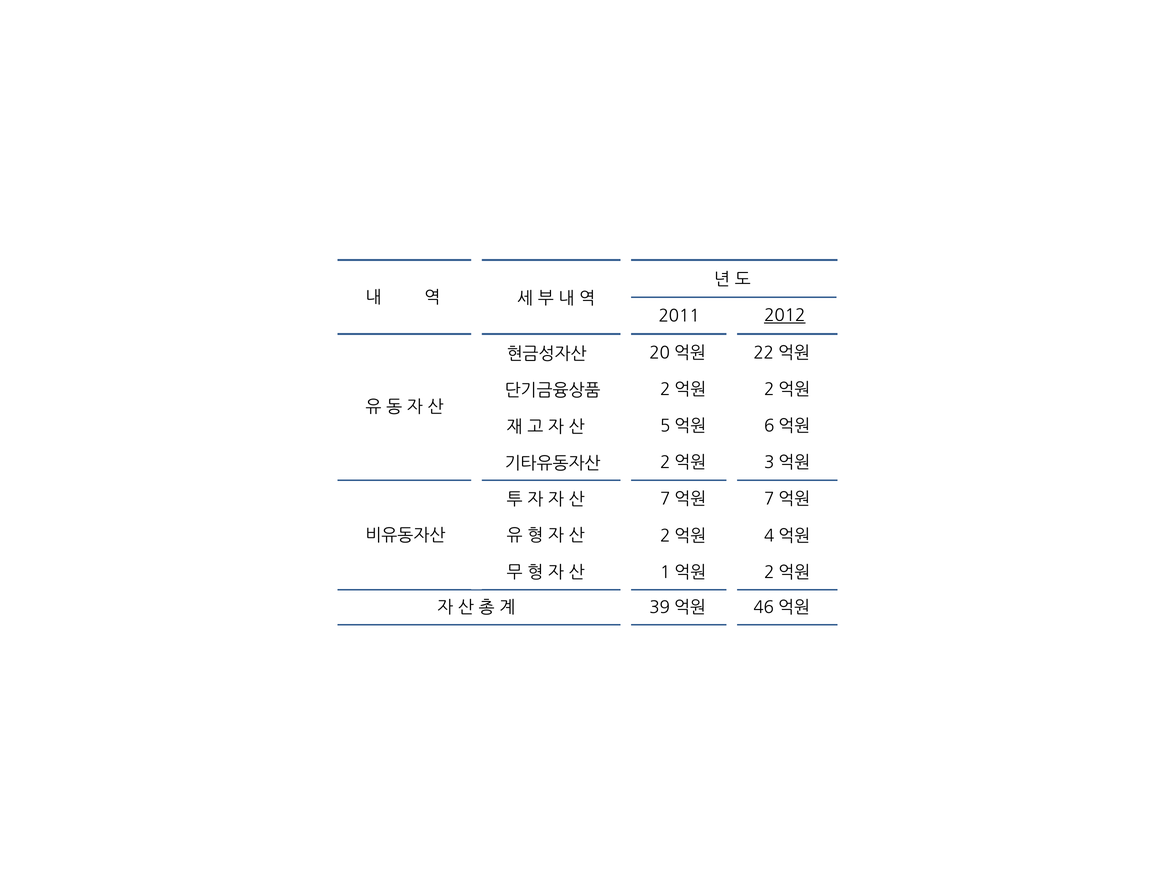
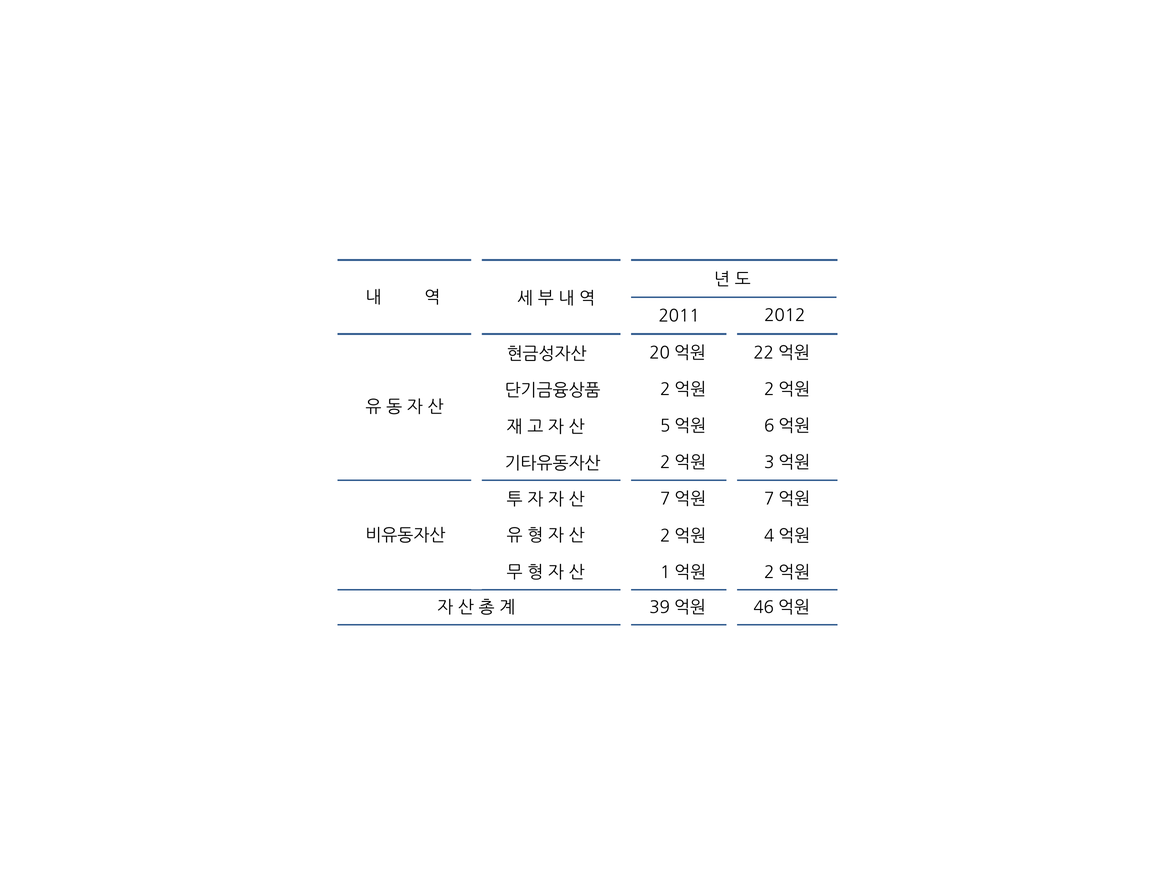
2012 underline: present -> none
